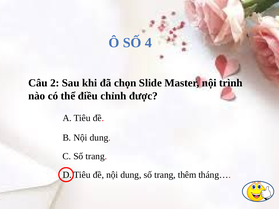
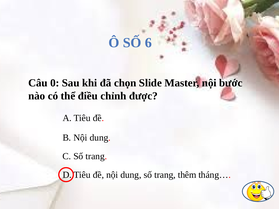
4: 4 -> 6
2: 2 -> 0
trình: trình -> bước
